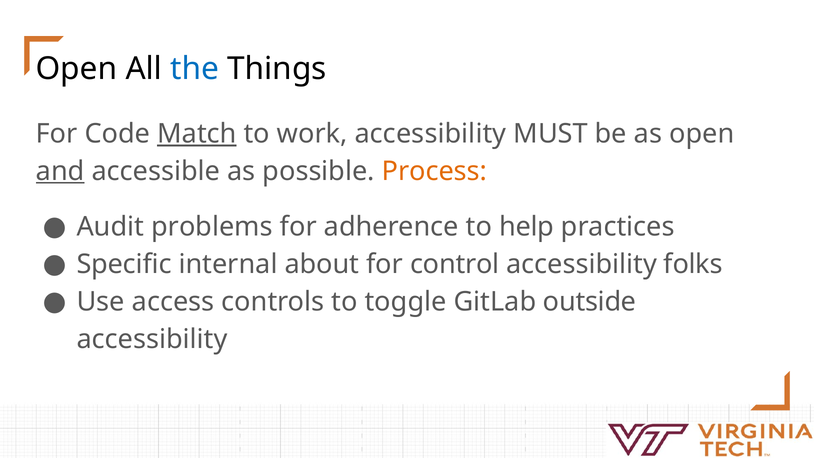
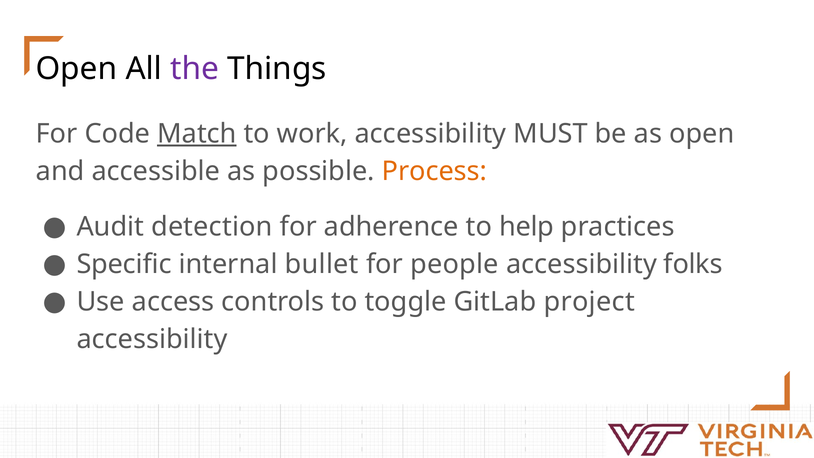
the colour: blue -> purple
and underline: present -> none
problems: problems -> detection
about: about -> bullet
control: control -> people
outside: outside -> project
